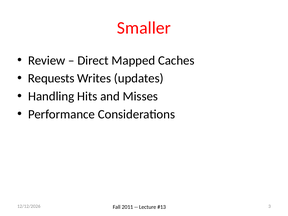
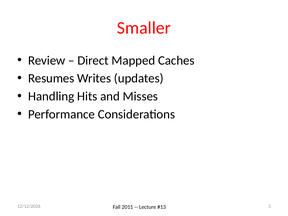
Requests: Requests -> Resumes
